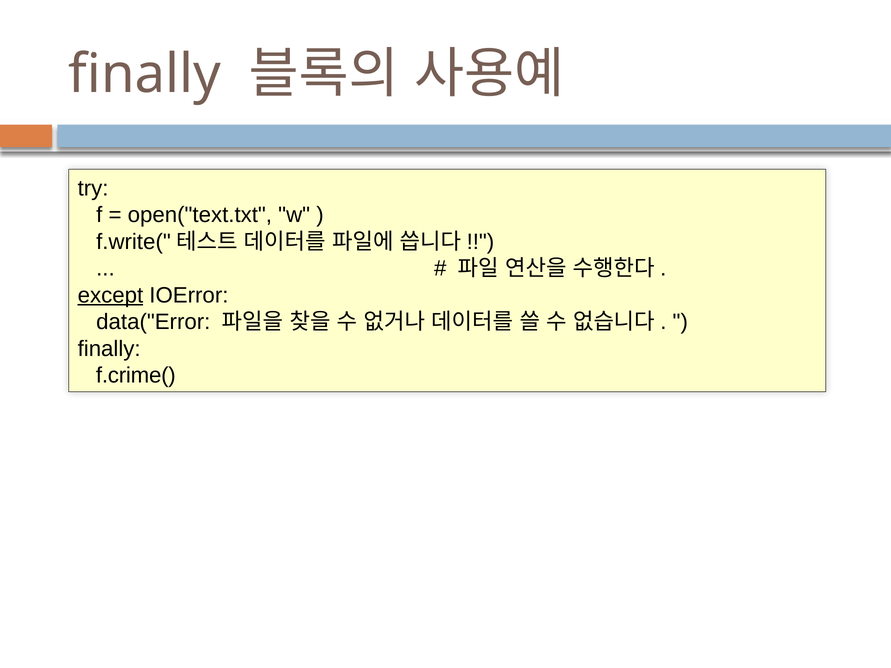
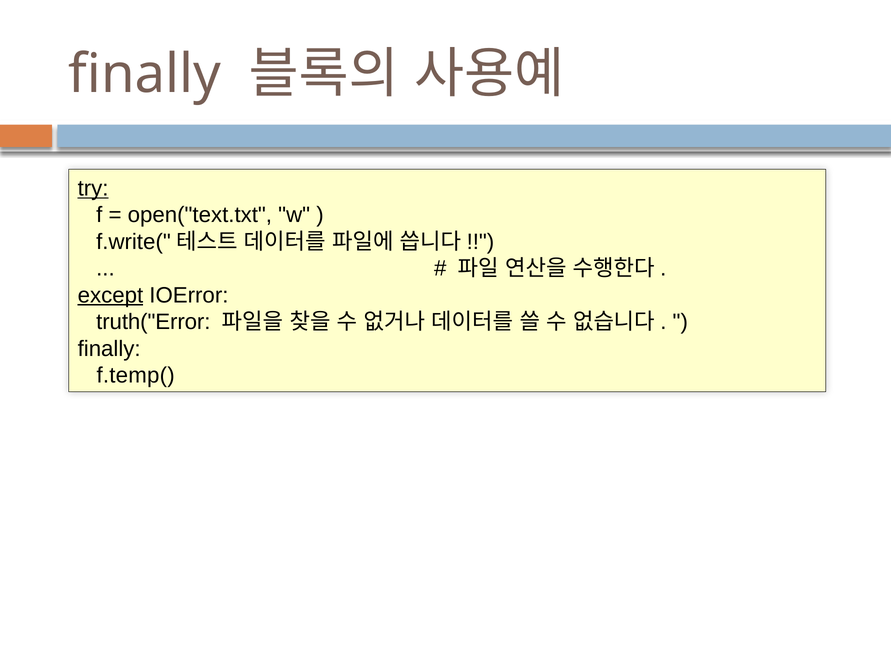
try underline: none -> present
data("Error: data("Error -> truth("Error
f.crime(: f.crime( -> f.temp(
